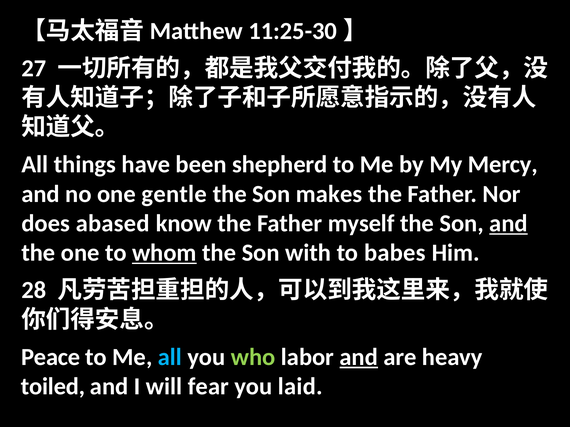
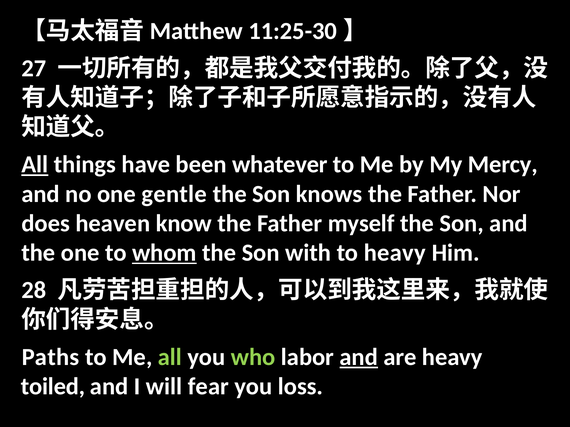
All at (35, 165) underline: none -> present
shepherd: shepherd -> whatever
makes: makes -> knows
abased: abased -> heaven
and at (508, 224) underline: present -> none
to babes: babes -> heavy
Peace: Peace -> Paths
all at (170, 357) colour: light blue -> light green
laid: laid -> loss
